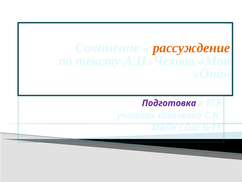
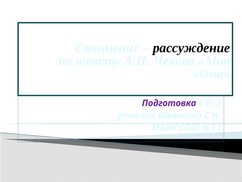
рассуждение colour: orange -> black
